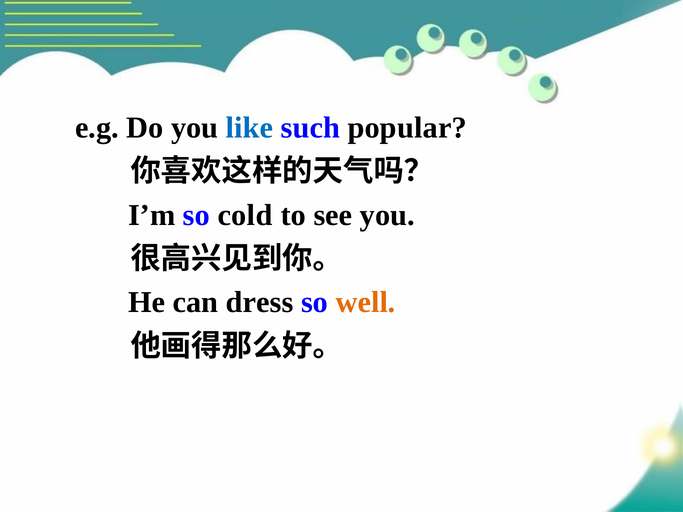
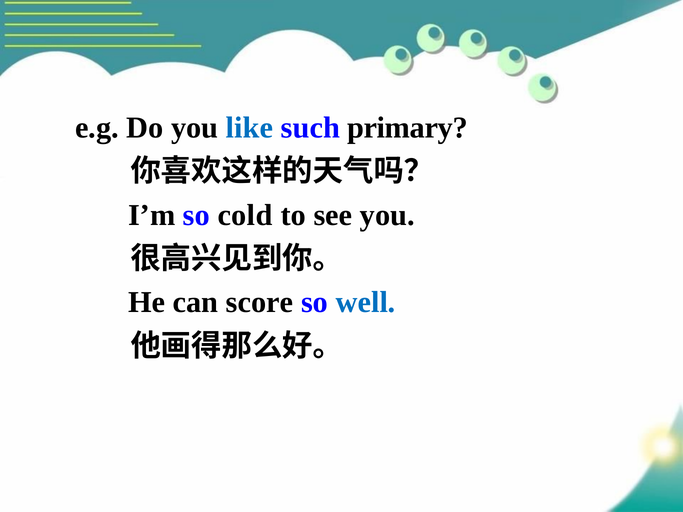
popular: popular -> primary
dress: dress -> score
well colour: orange -> blue
